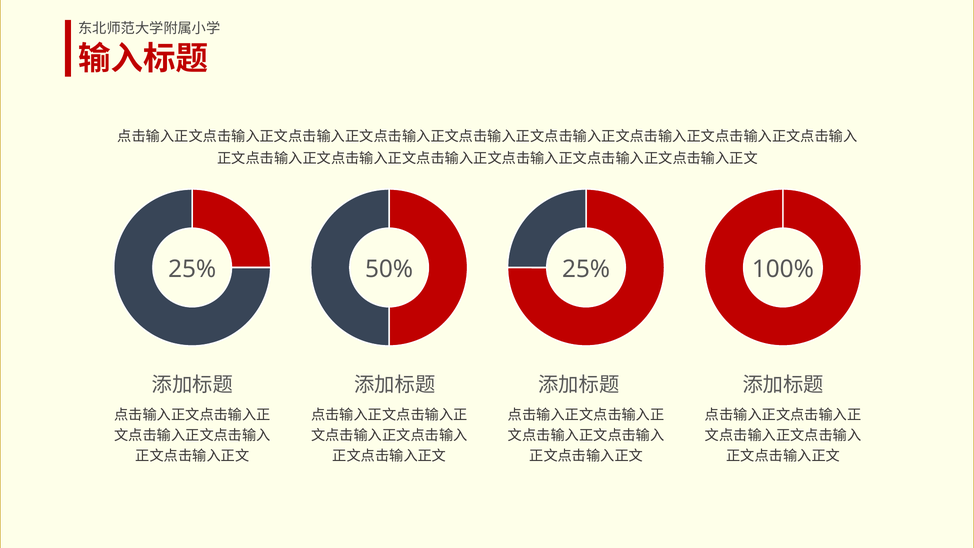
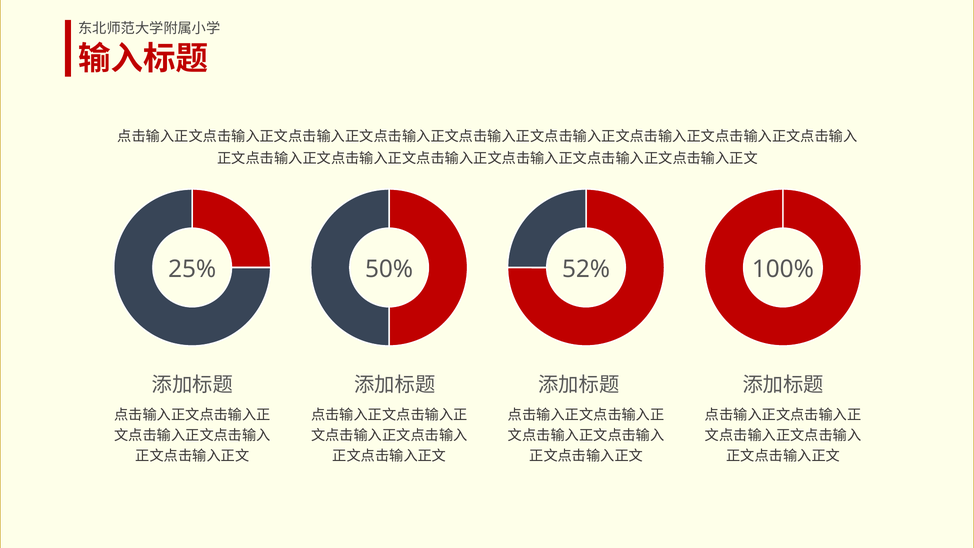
25% 25%: 25% -> 52%
